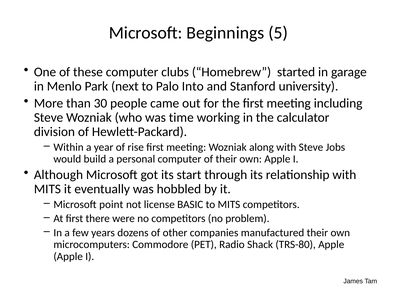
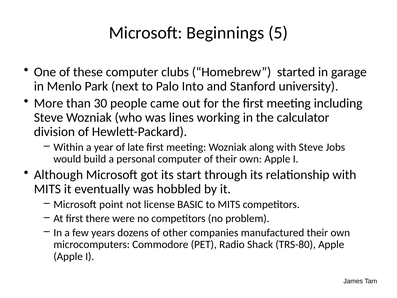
time: time -> lines
rise: rise -> late
